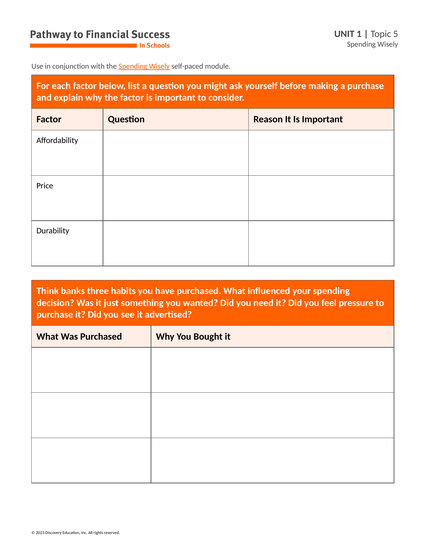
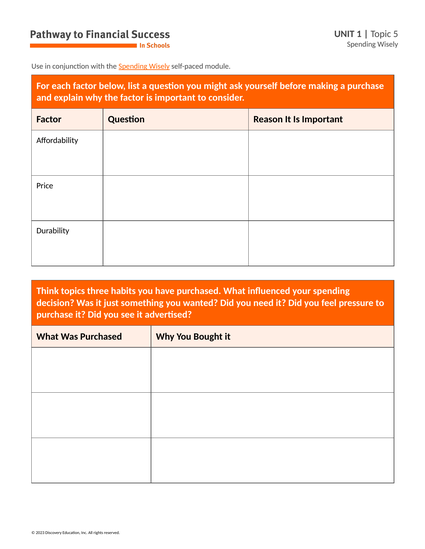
banks: banks -> topics
